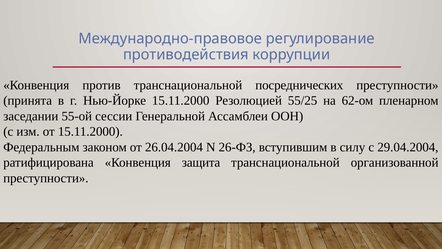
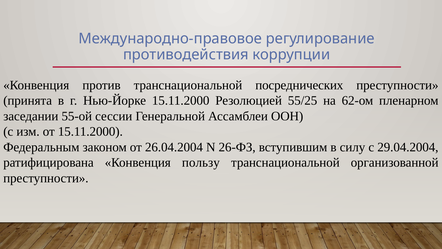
защита: защита -> пользу
